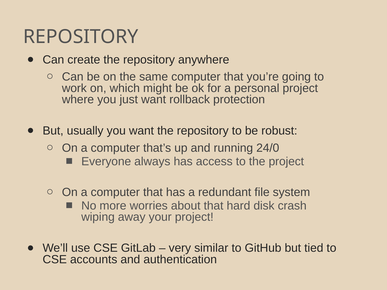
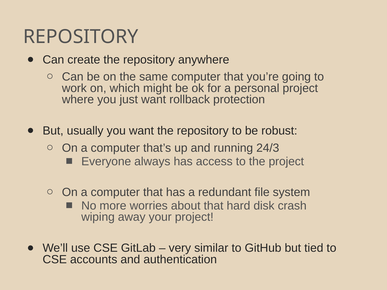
24/0: 24/0 -> 24/3
